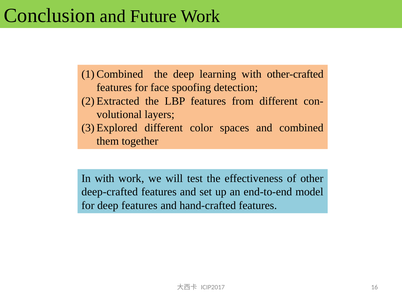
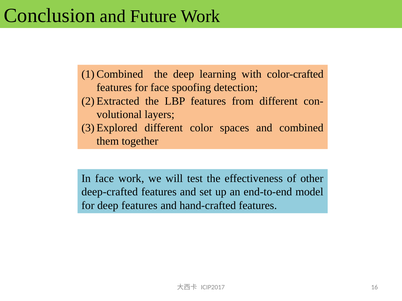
other-crafted: other-crafted -> color-crafted
In with: with -> face
